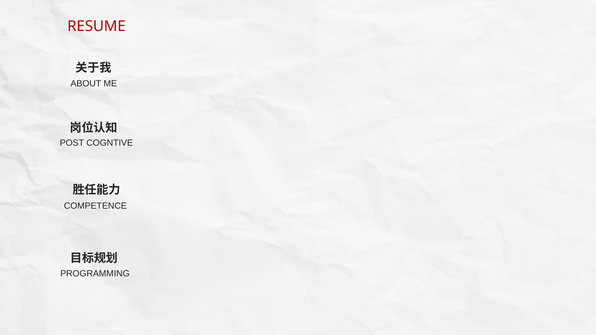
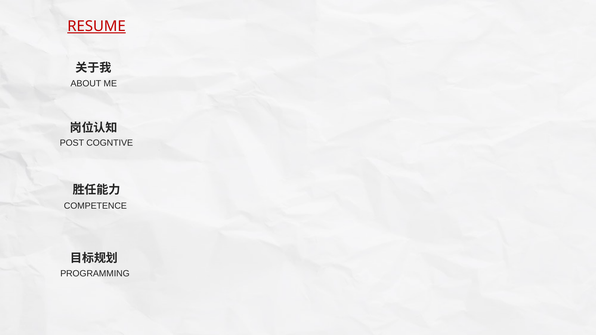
RESUME underline: none -> present
